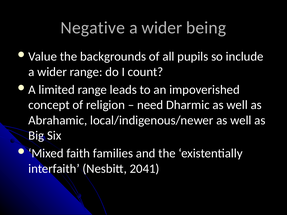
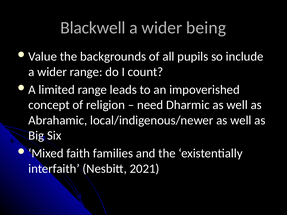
Negative: Negative -> Blackwell
2041: 2041 -> 2021
